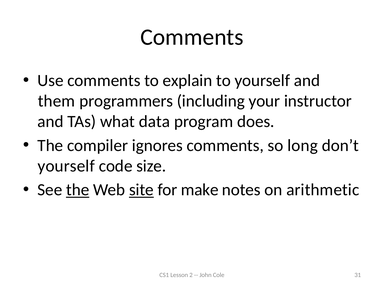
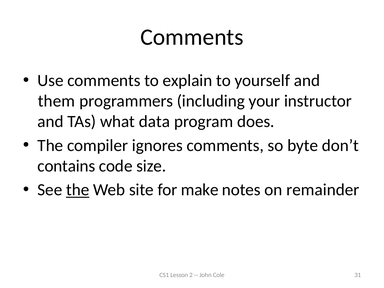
long: long -> byte
yourself at (66, 166): yourself -> contains
site underline: present -> none
arithmetic: arithmetic -> remainder
